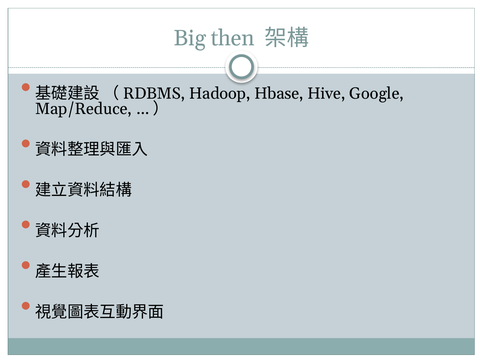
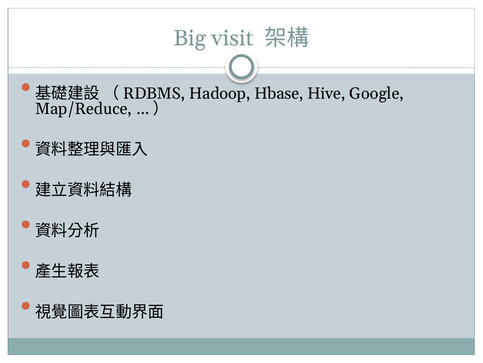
then: then -> visit
